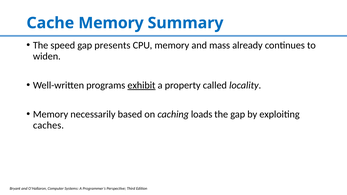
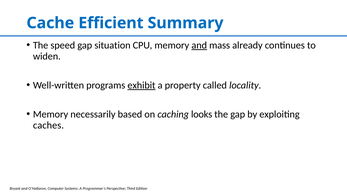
Cache Memory: Memory -> Efficient
presents: presents -> situation
and at (199, 45) underline: none -> present
loads: loads -> looks
